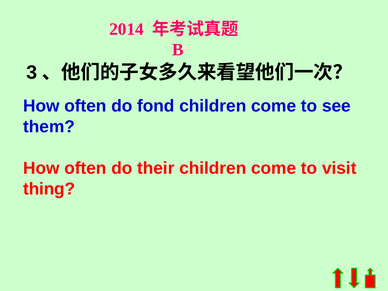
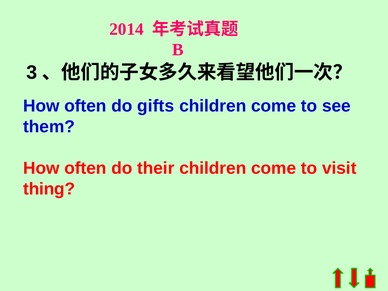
fond: fond -> gifts
